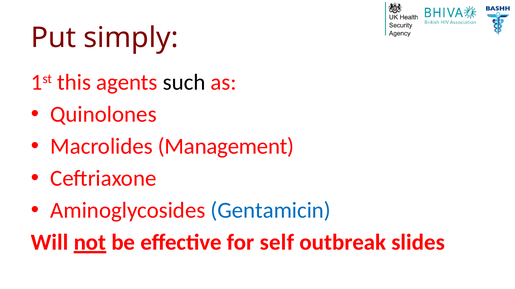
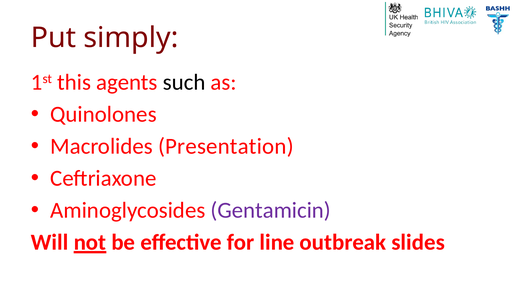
Management: Management -> Presentation
Gentamicin colour: blue -> purple
self: self -> line
